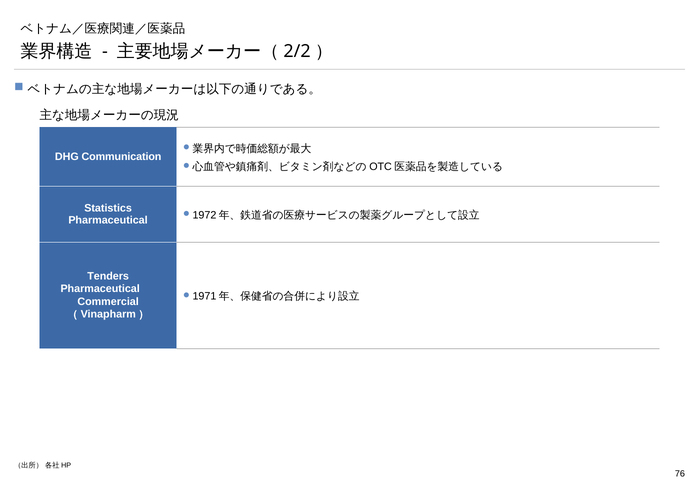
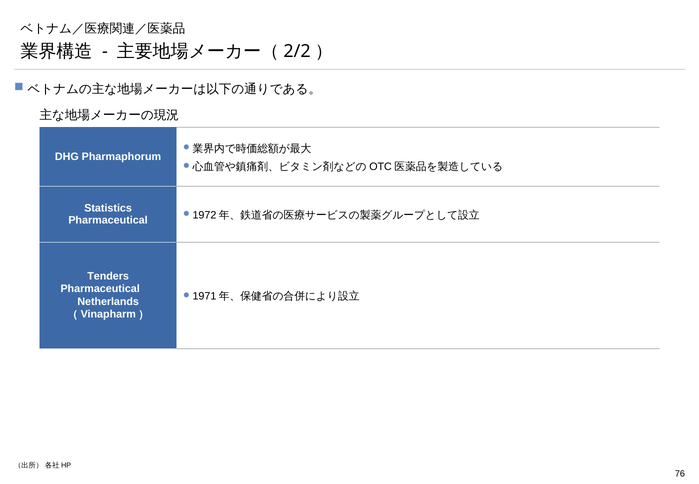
Communication: Communication -> Pharmaphorum
Commercial: Commercial -> Netherlands
